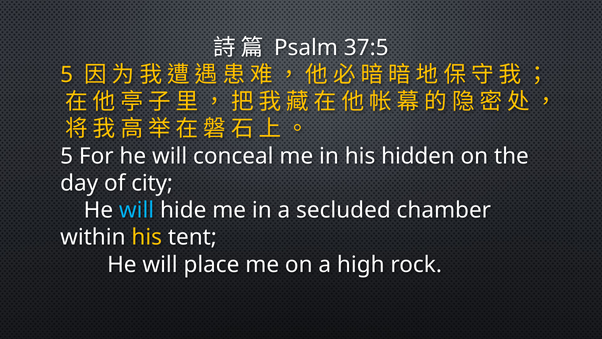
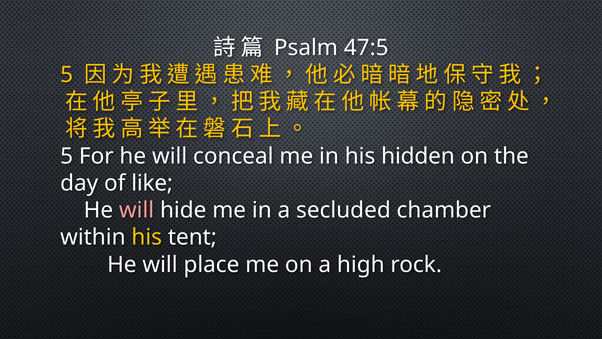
37:5: 37:5 -> 47:5
city: city -> like
will at (137, 210) colour: light blue -> pink
